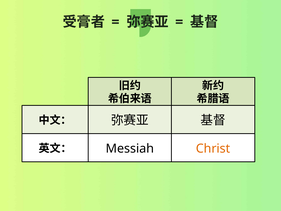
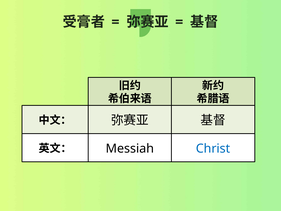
Christ colour: orange -> blue
